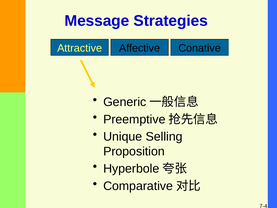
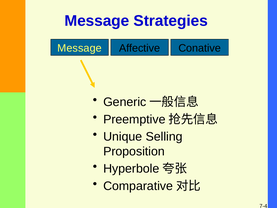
Attractive at (80, 48): Attractive -> Message
